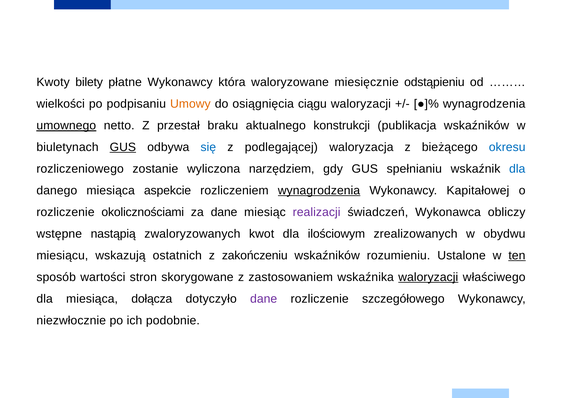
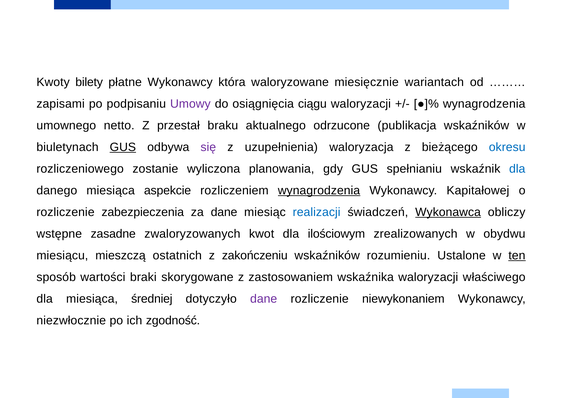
odstąpieniu: odstąpieniu -> wariantach
wielkości: wielkości -> zapisami
Umowy colour: orange -> purple
umownego underline: present -> none
konstrukcji: konstrukcji -> odrzucone
się colour: blue -> purple
podlegającej: podlegającej -> uzupełnienia
narzędziem: narzędziem -> planowania
okolicznościami: okolicznościami -> zabezpieczenia
realizacji colour: purple -> blue
Wykonawca underline: none -> present
nastąpią: nastąpią -> zasadne
wskazują: wskazują -> mieszczą
stron: stron -> braki
waloryzacji at (428, 277) underline: present -> none
dołącza: dołącza -> średniej
szczegółowego: szczegółowego -> niewykonaniem
podobnie: podobnie -> zgodność
